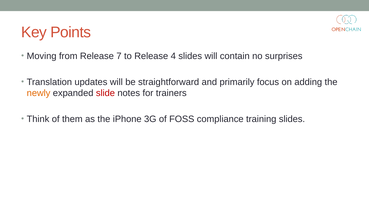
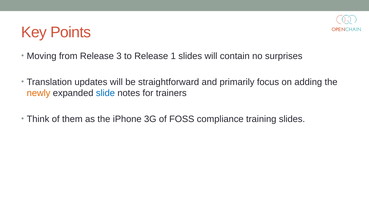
7: 7 -> 3
4: 4 -> 1
slide colour: red -> blue
